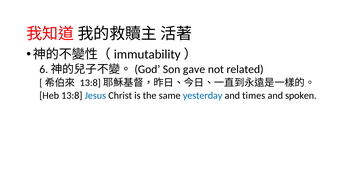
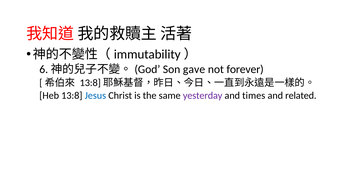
related: related -> forever
yesterday colour: blue -> purple
spoken: spoken -> related
